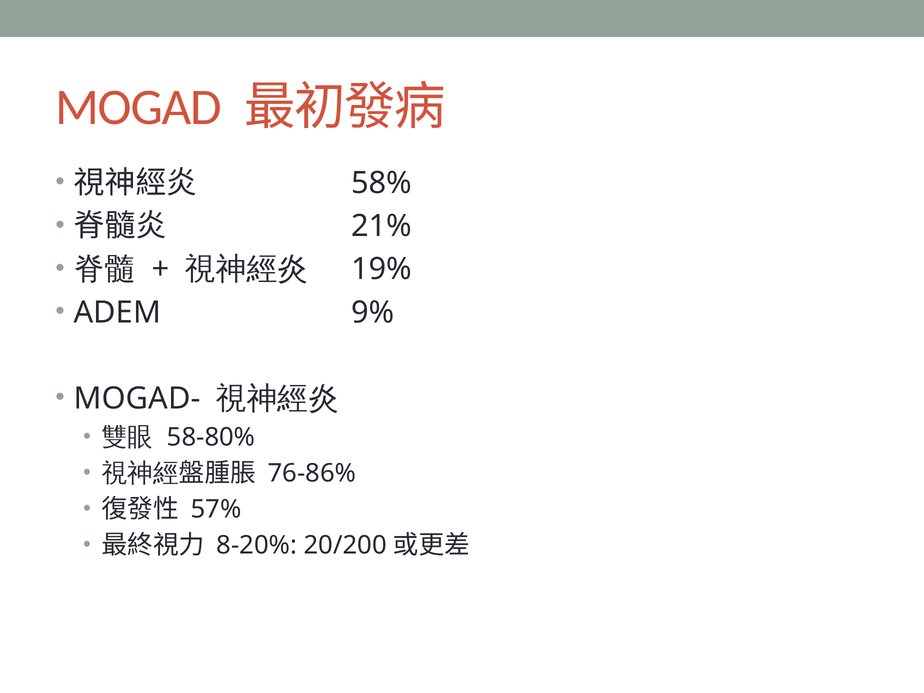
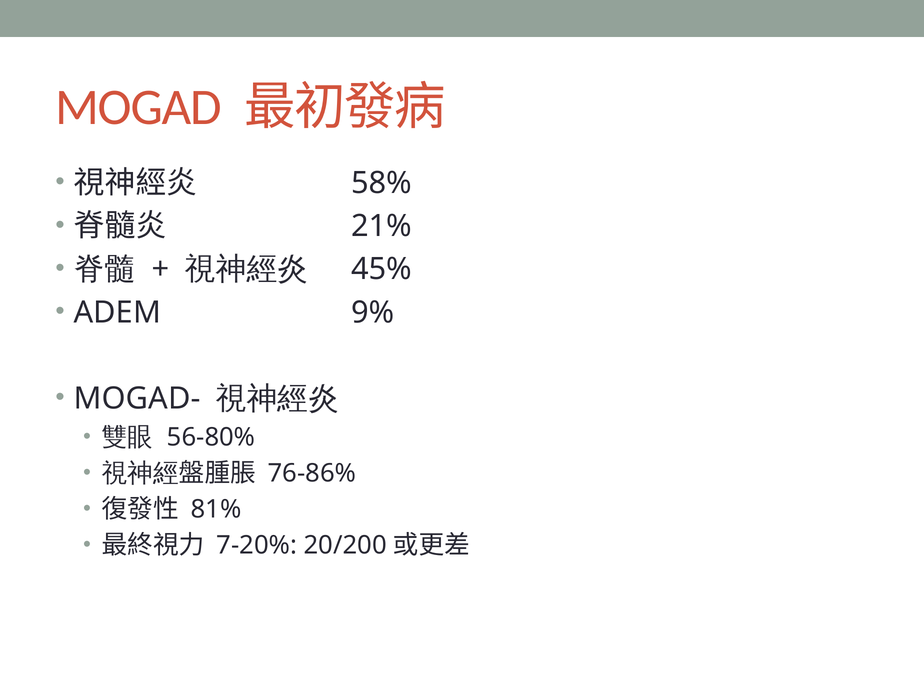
19%: 19% -> 45%
58-80%: 58-80% -> 56-80%
57%: 57% -> 81%
8-20%: 8-20% -> 7-20%
